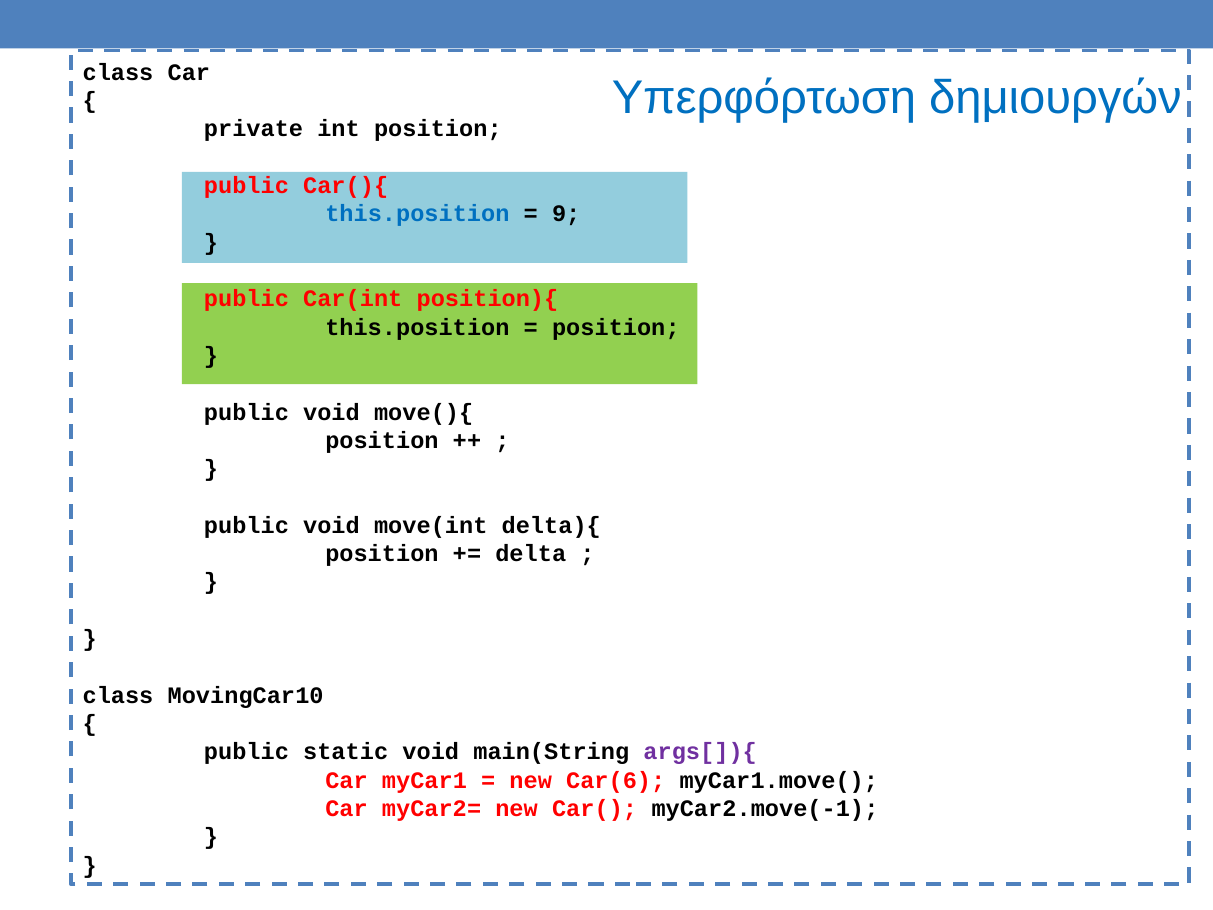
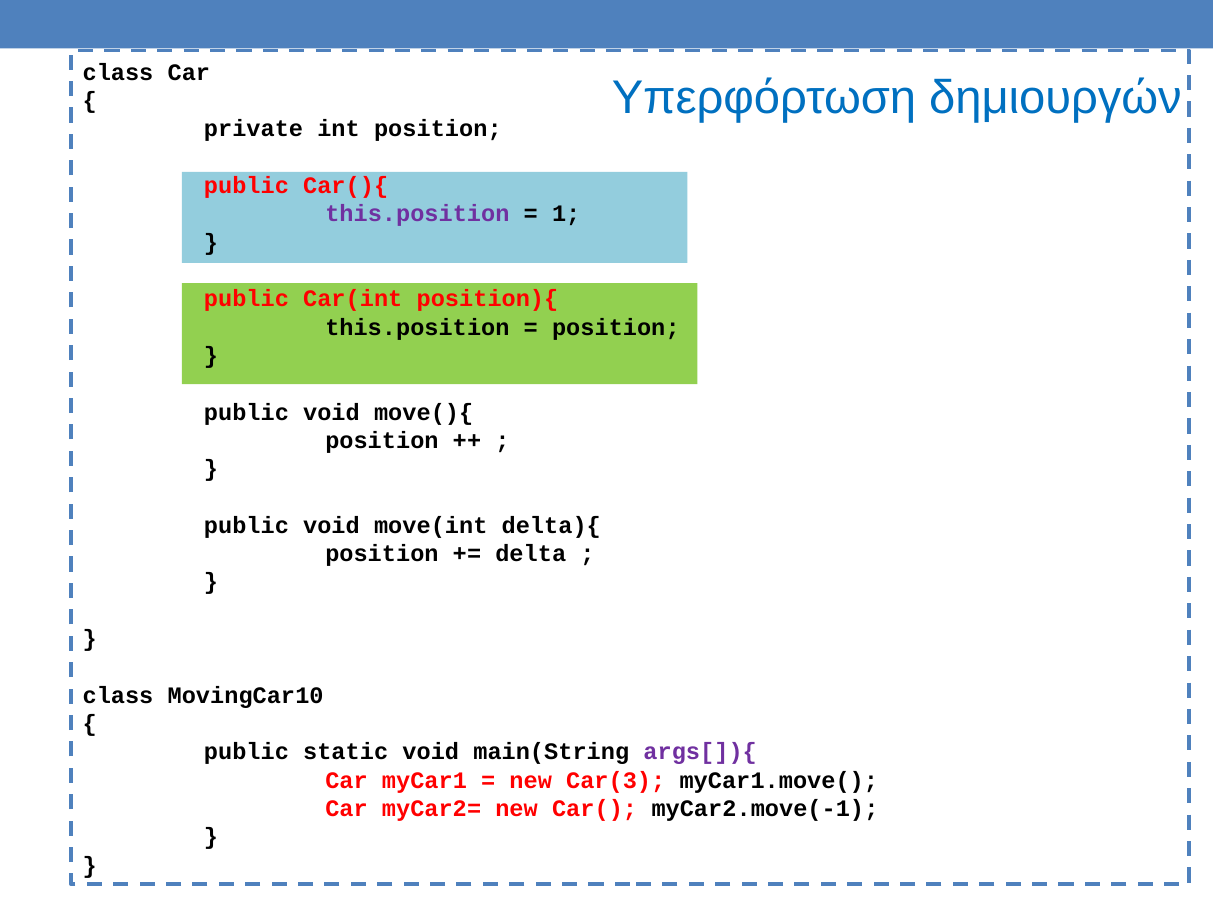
this.position at (417, 214) colour: blue -> purple
9: 9 -> 1
Car(6: Car(6 -> Car(3
